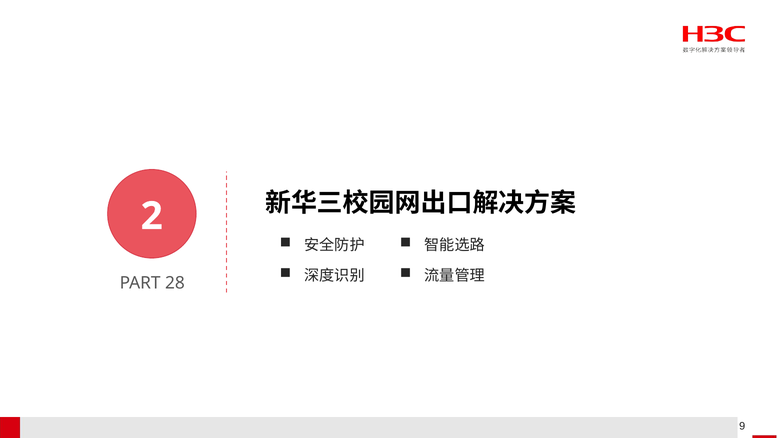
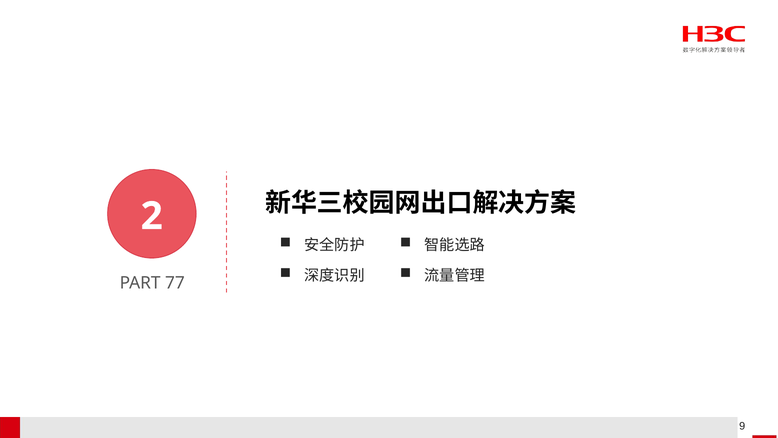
28: 28 -> 77
